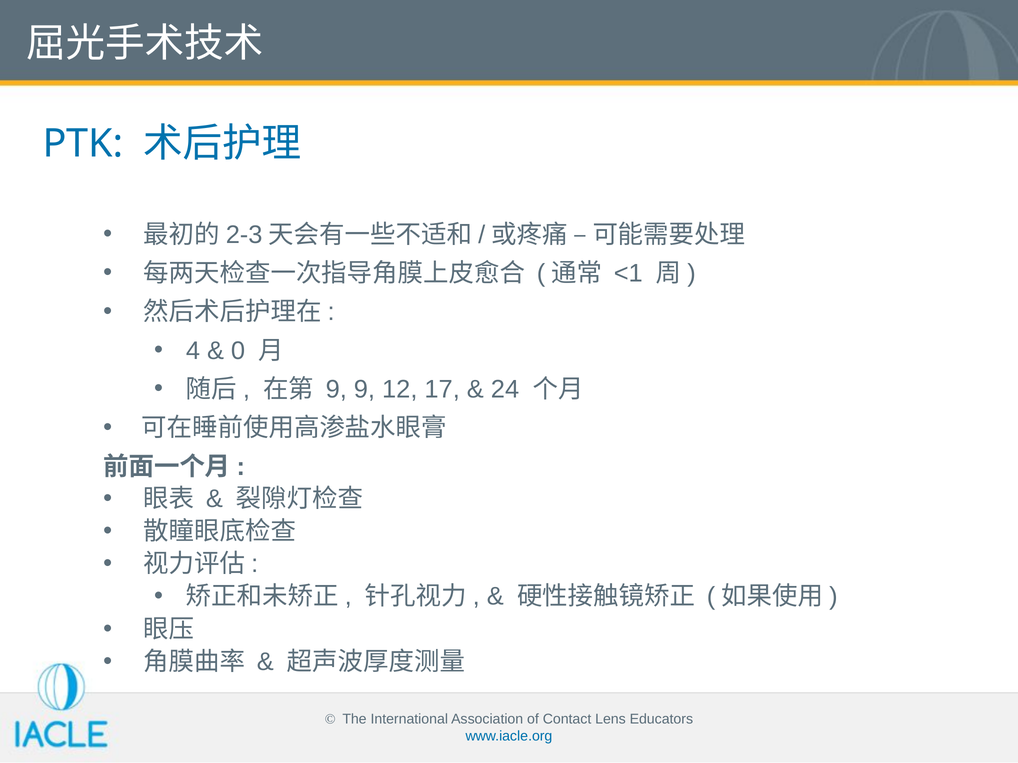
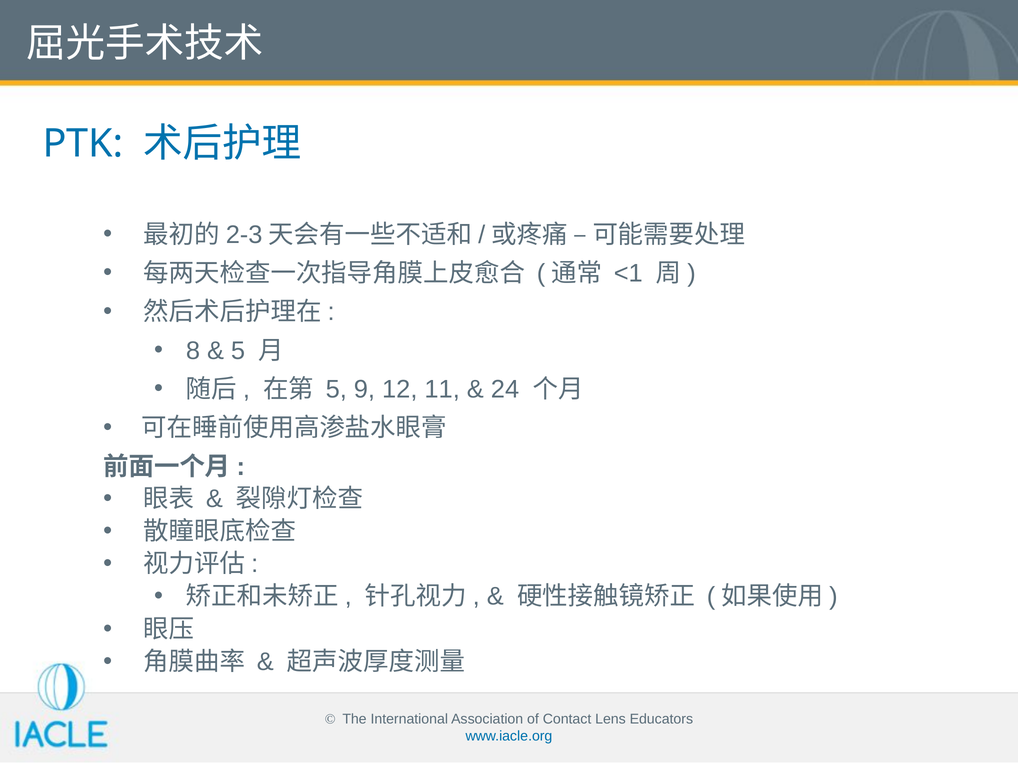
4: 4 -> 8
0 at (238, 351): 0 -> 5
9 at (336, 390): 9 -> 5
17: 17 -> 11
